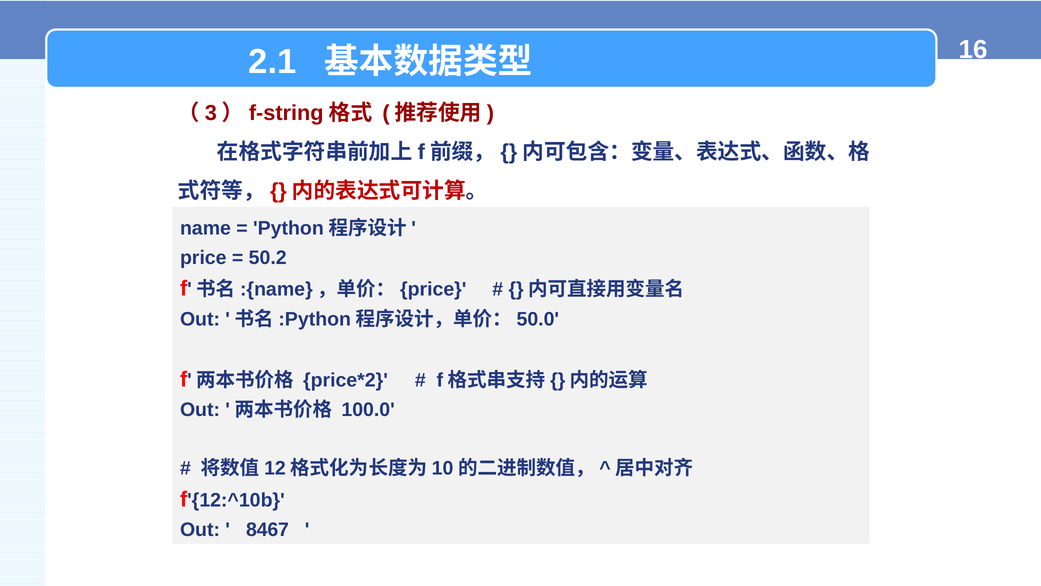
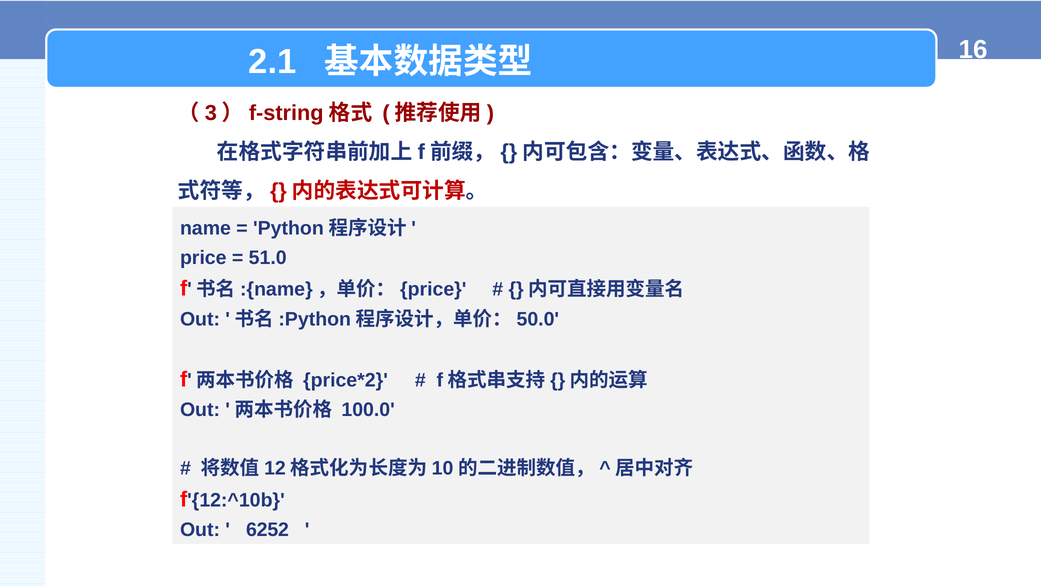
50.2: 50.2 -> 51.0
8467: 8467 -> 6252
